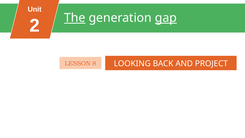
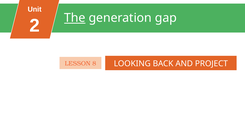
gap underline: present -> none
